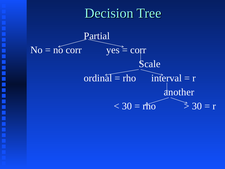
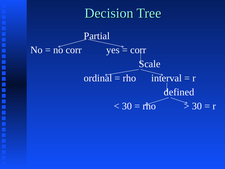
another: another -> defined
